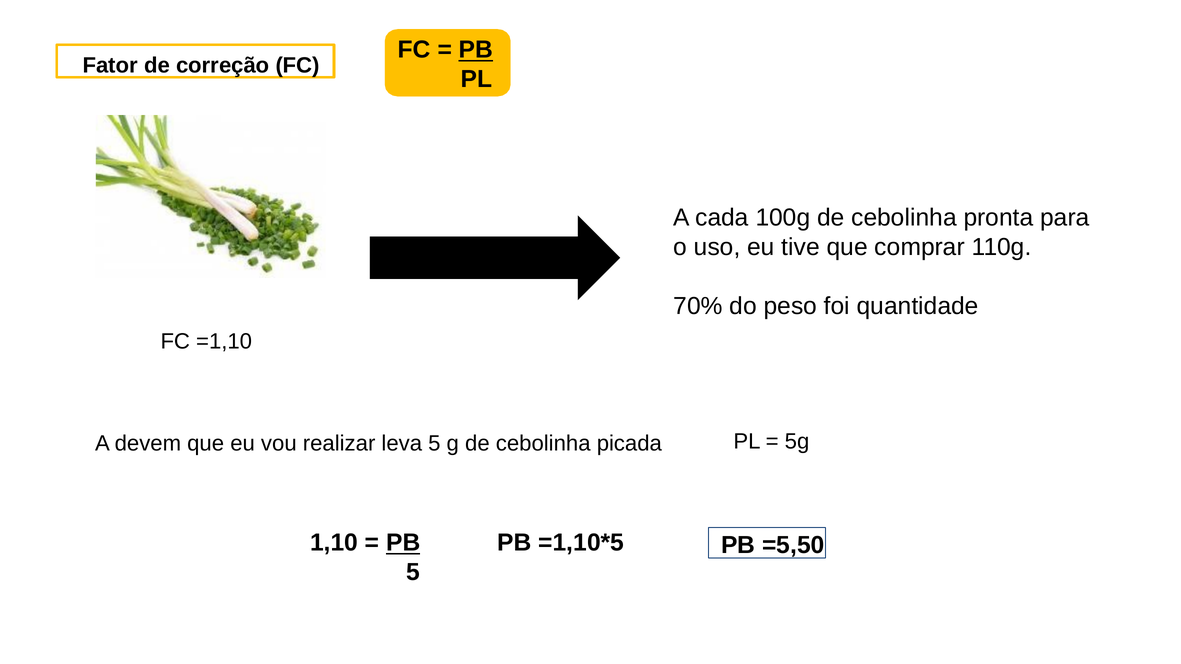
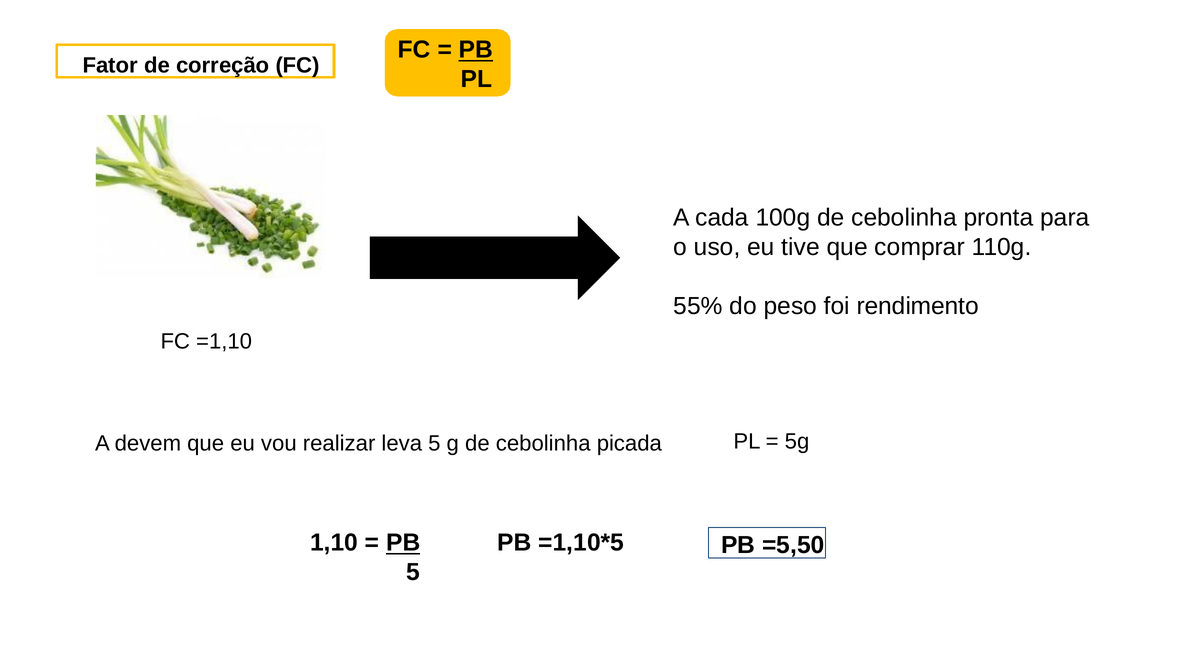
70%: 70% -> 55%
quantidade: quantidade -> rendimento
